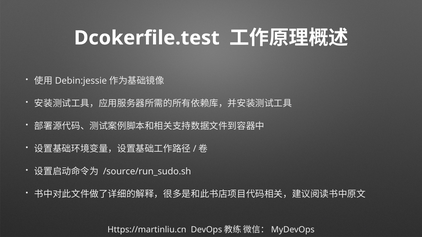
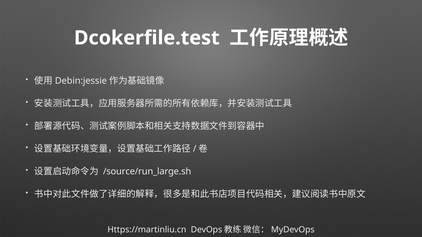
/source/run_sudo.sh: /source/run_sudo.sh -> /source/run_large.sh
